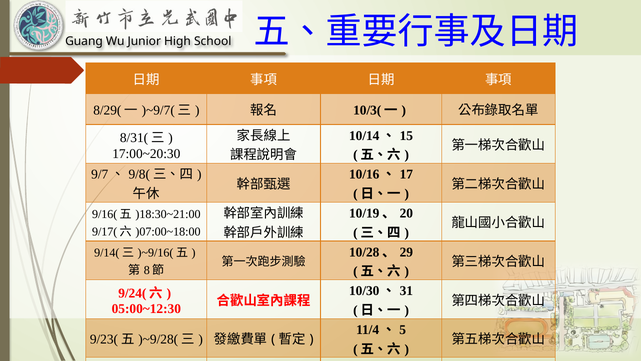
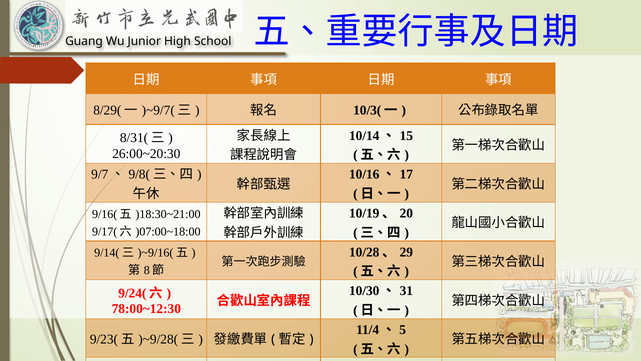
17:00~20:30: 17:00~20:30 -> 26:00~20:30
05:00~12:30: 05:00~12:30 -> 78:00~12:30
